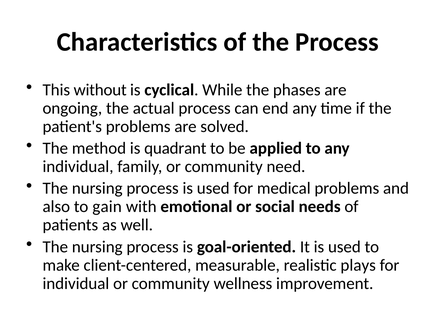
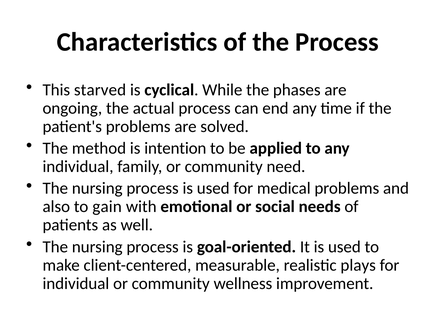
without: without -> starved
quadrant: quadrant -> intention
